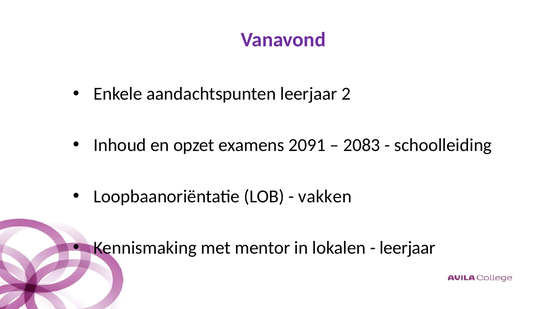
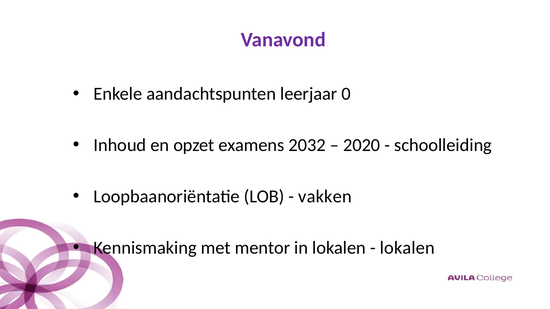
2: 2 -> 0
2091: 2091 -> 2032
2083: 2083 -> 2020
leerjaar at (408, 248): leerjaar -> lokalen
